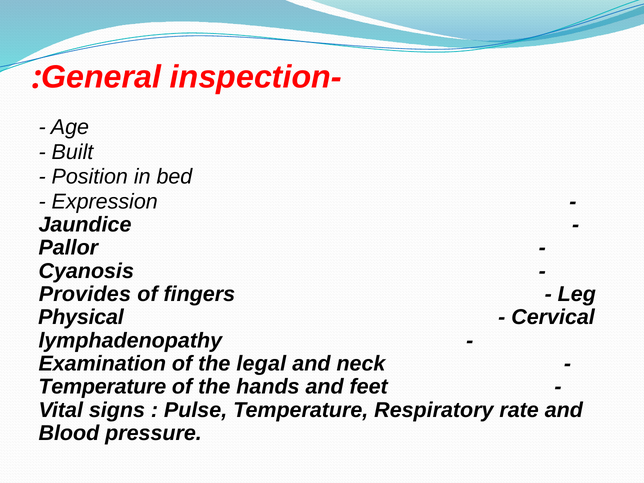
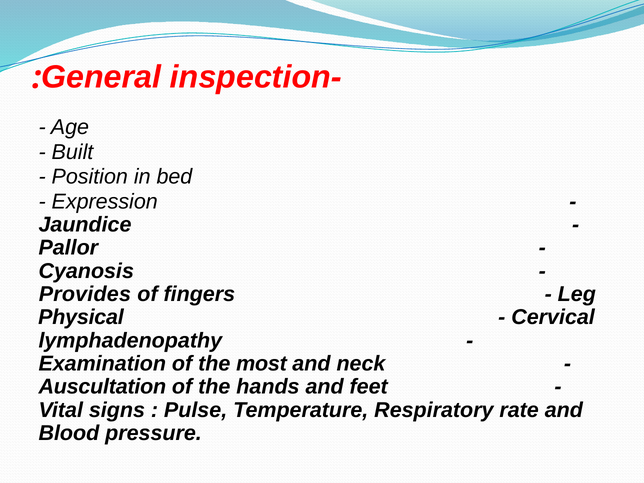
legal: legal -> most
Temperature at (102, 387): Temperature -> Auscultation
